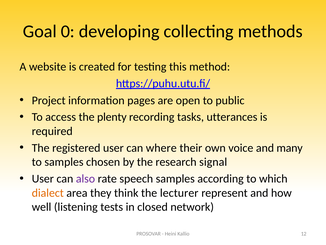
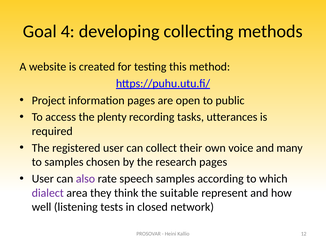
0: 0 -> 4
where: where -> collect
research signal: signal -> pages
dialect colour: orange -> purple
lecturer: lecturer -> suitable
